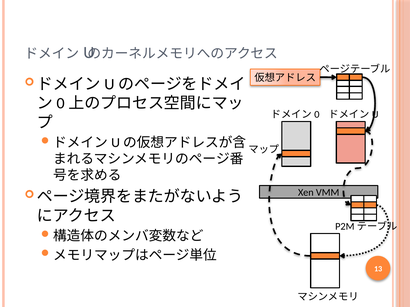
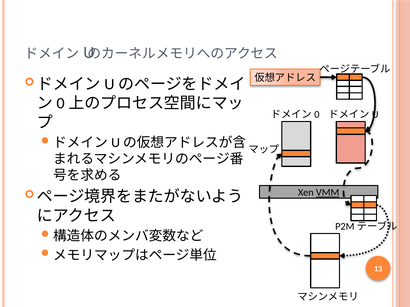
VMM underline: none -> present
